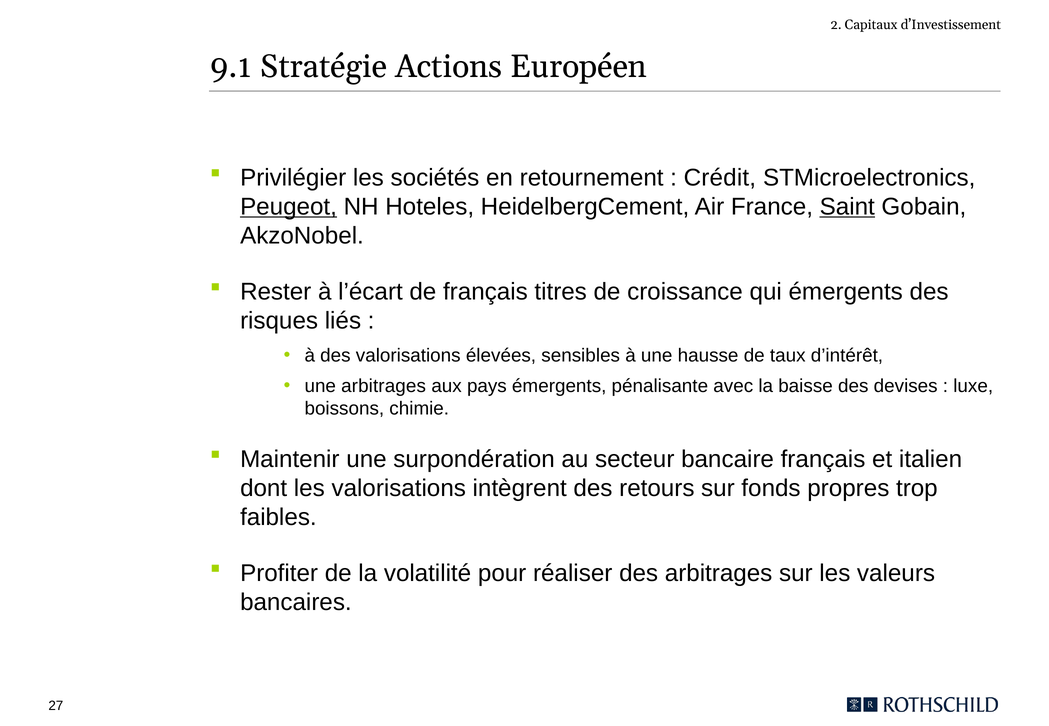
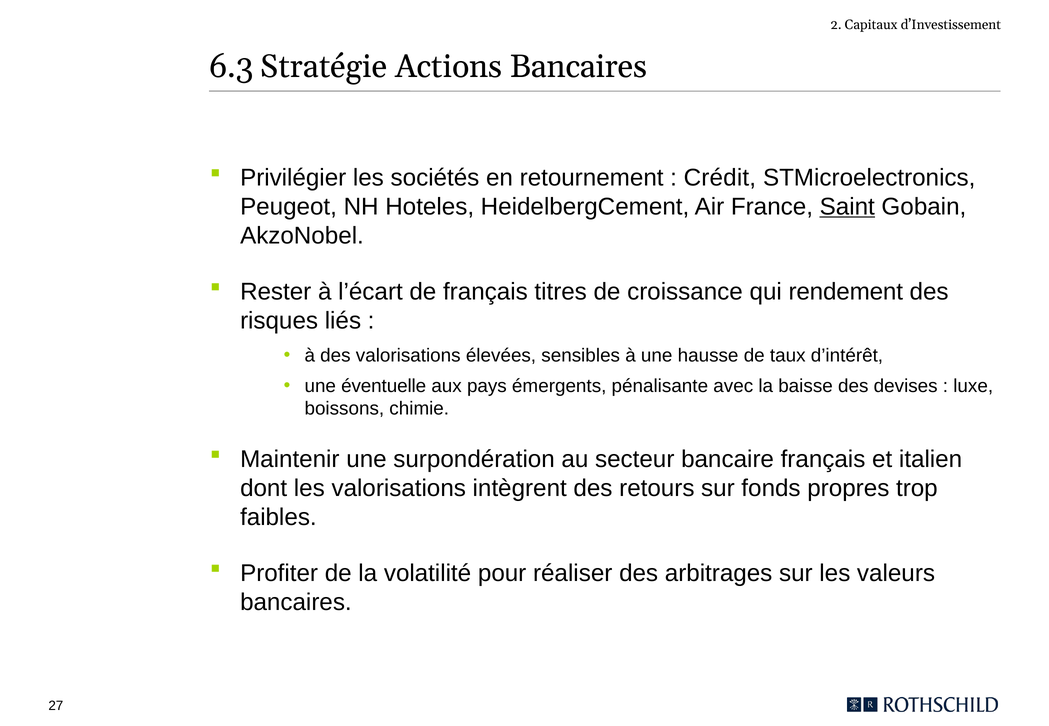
9.1: 9.1 -> 6.3
Actions Européen: Européen -> Bancaires
Peugeot underline: present -> none
qui émergents: émergents -> rendement
une arbitrages: arbitrages -> éventuelle
